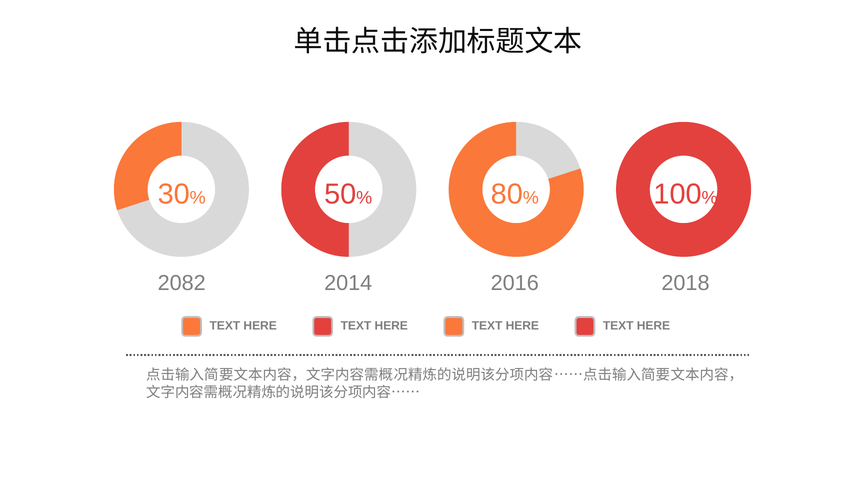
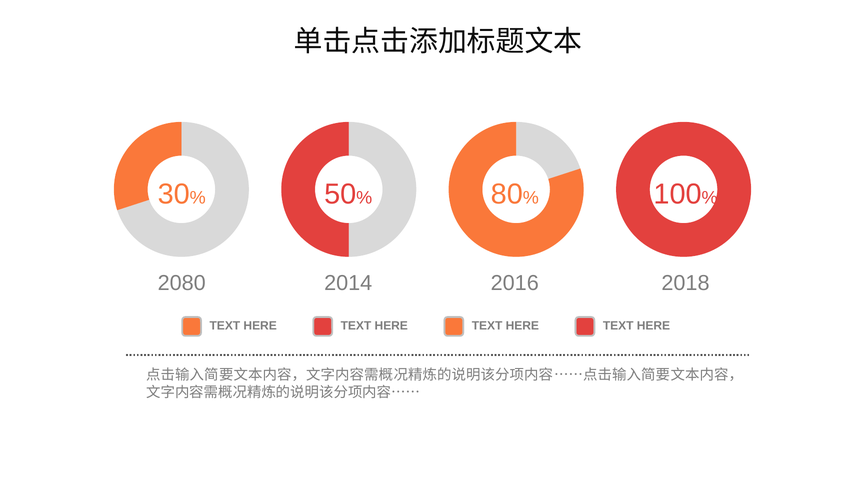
2082: 2082 -> 2080
